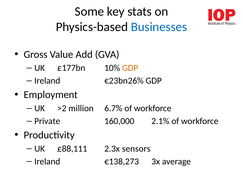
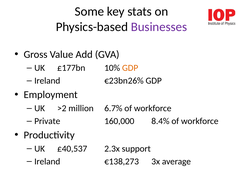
Businesses colour: blue -> purple
2.1%: 2.1% -> 8.4%
£88,111: £88,111 -> £40,537
sensors: sensors -> support
